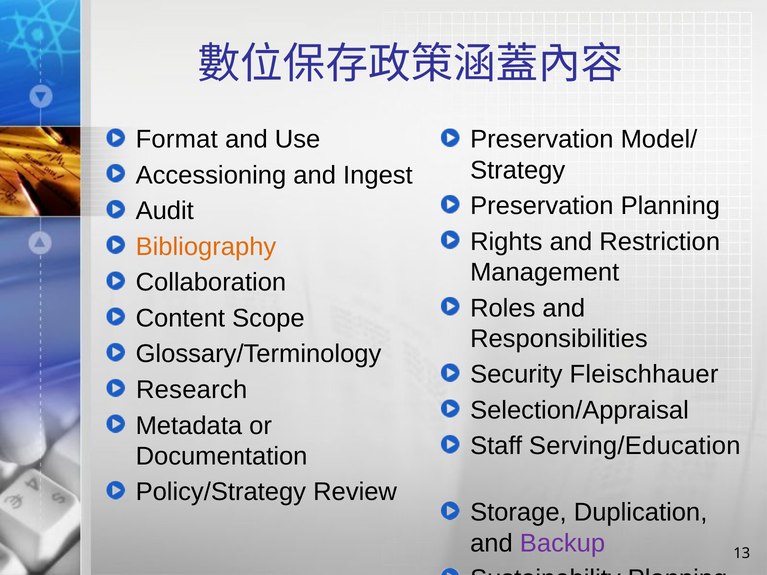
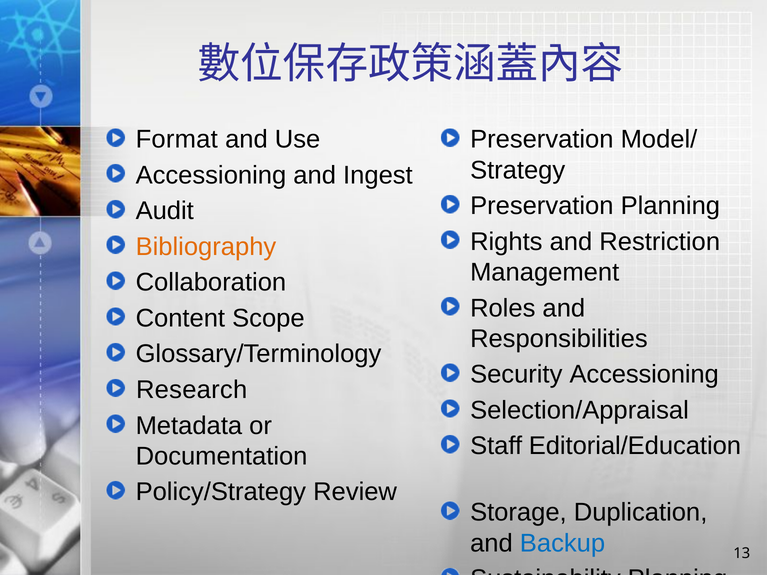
Security Fleischhauer: Fleischhauer -> Accessioning
Serving/Education: Serving/Education -> Editorial/Education
Backup colour: purple -> blue
